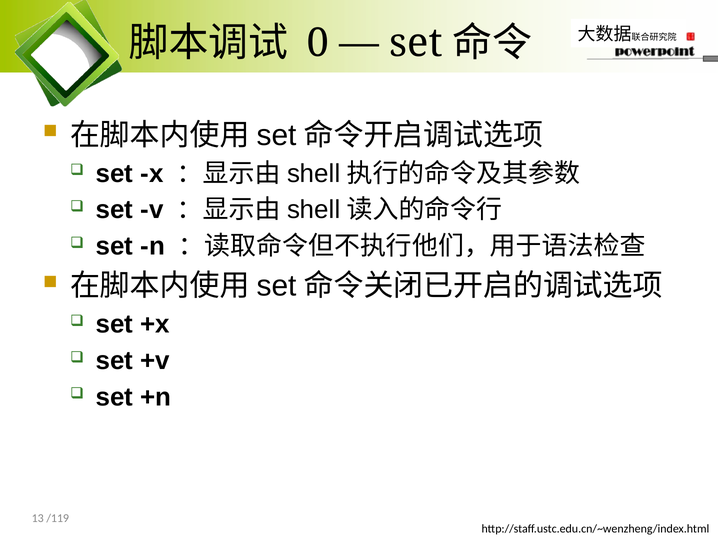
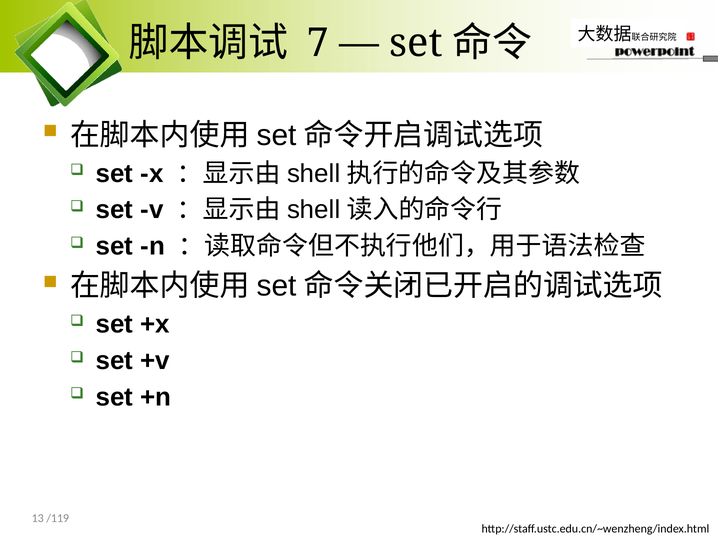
0: 0 -> 7
